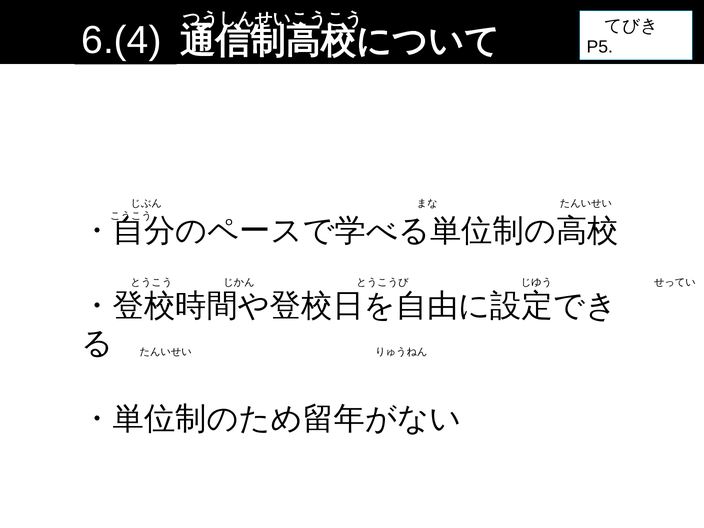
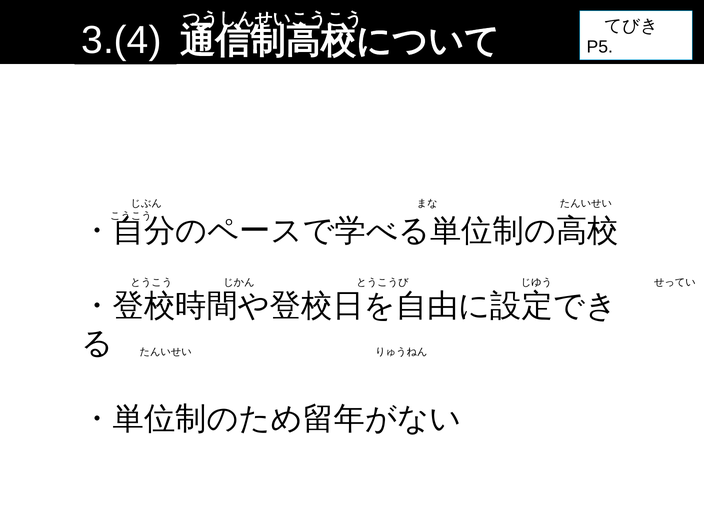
6.(4: 6.(4 -> 3.(4
